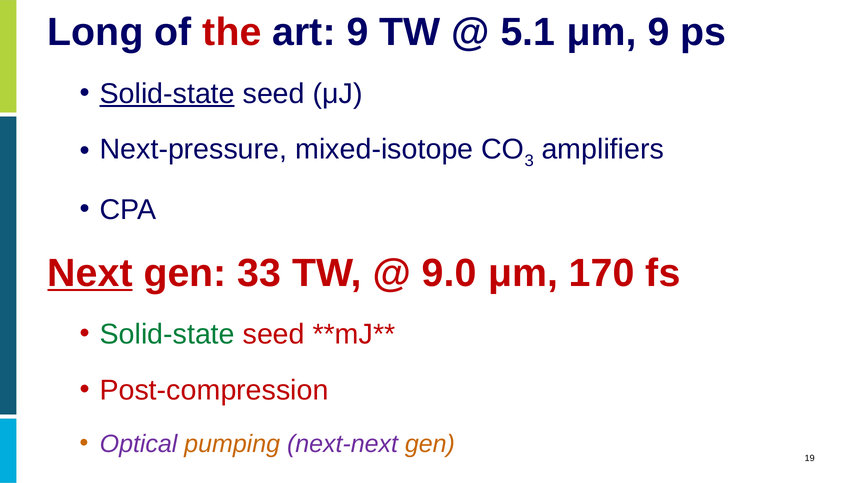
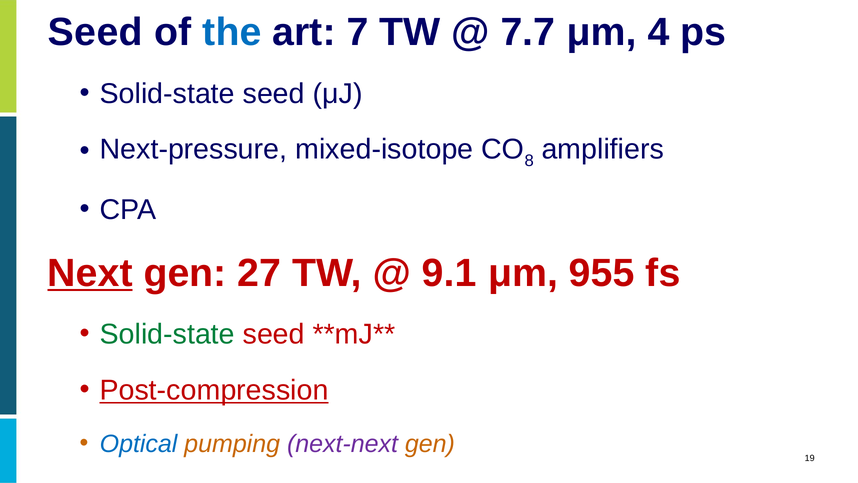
Long at (95, 32): Long -> Seed
the colour: red -> blue
art 9: 9 -> 7
5.1: 5.1 -> 7.7
μm 9: 9 -> 4
Solid-state at (167, 94) underline: present -> none
3: 3 -> 8
33: 33 -> 27
9.0: 9.0 -> 9.1
170: 170 -> 955
Post-compression underline: none -> present
Optical colour: purple -> blue
